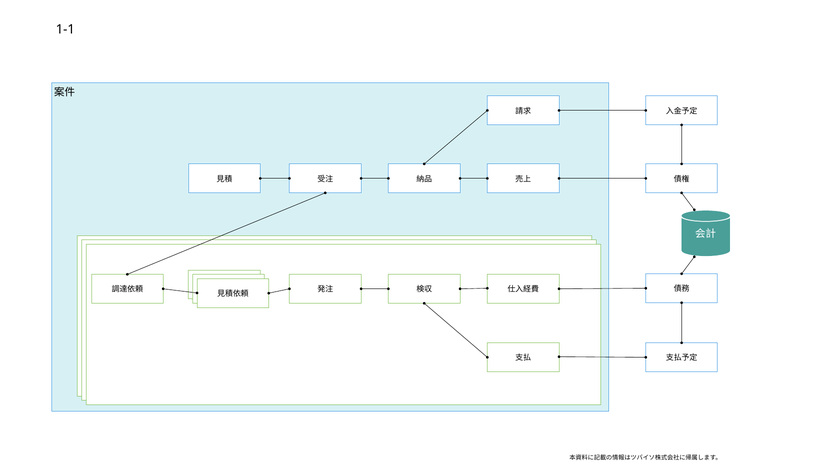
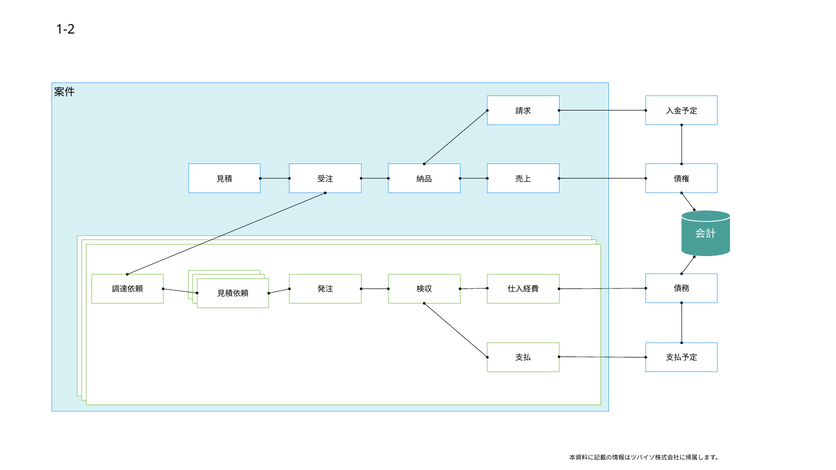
1-1: 1-1 -> 1-2
